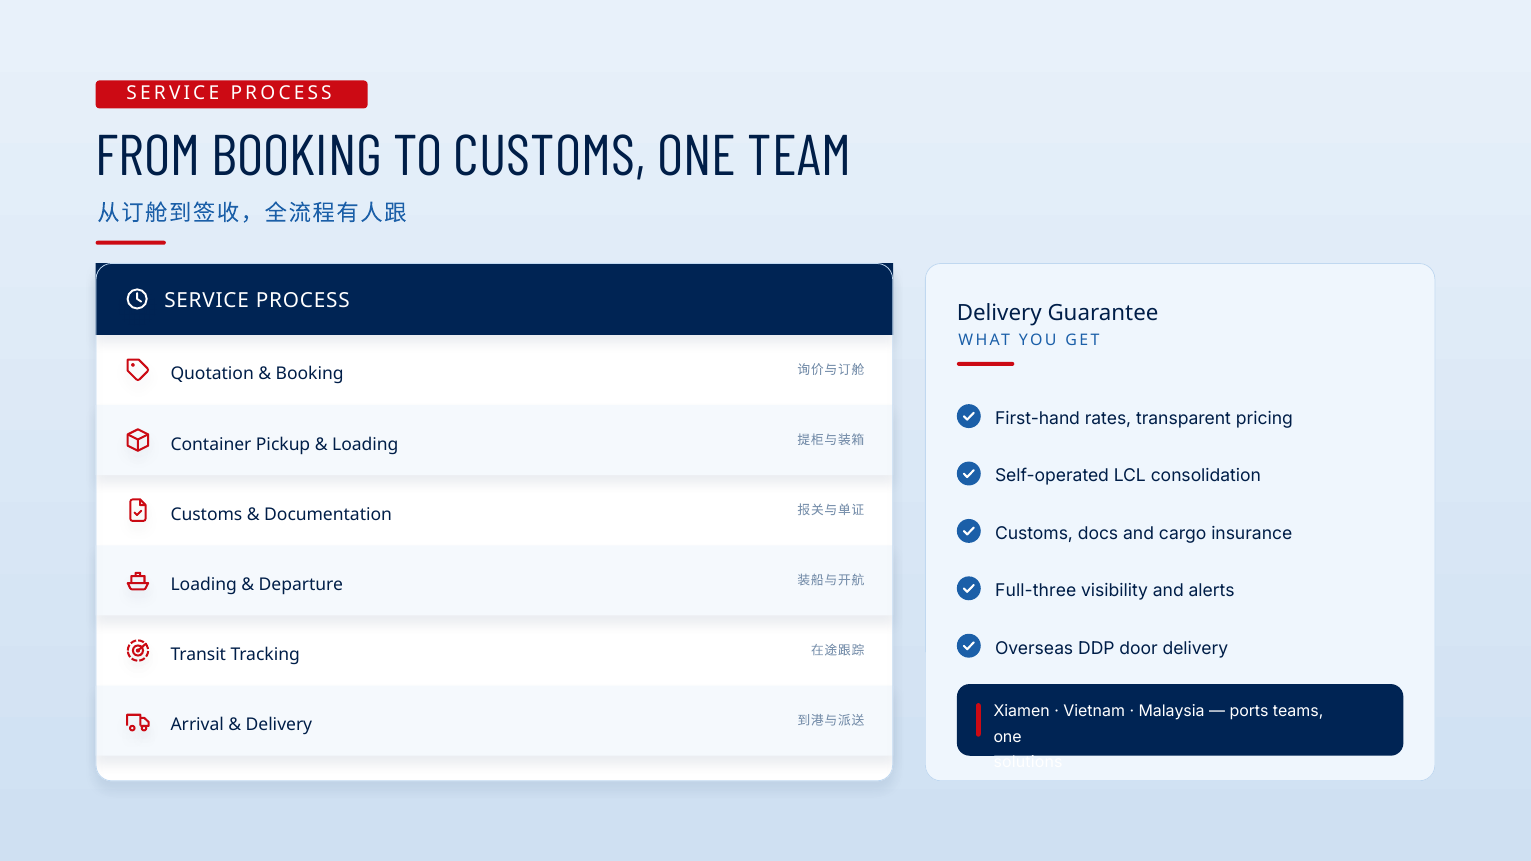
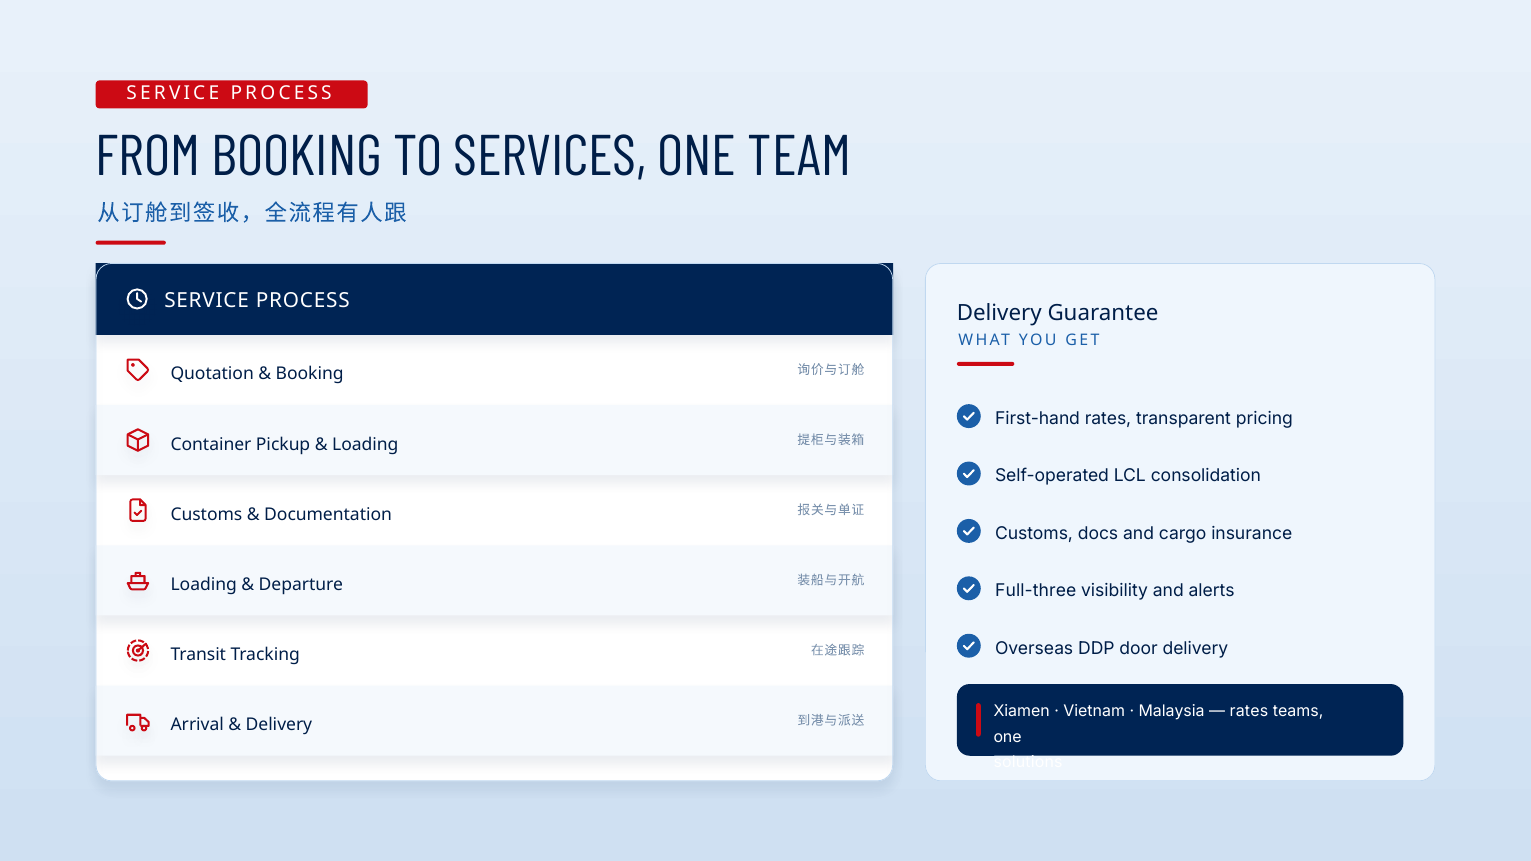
TO CUSTOMS: CUSTOMS -> SERVICES
ports at (1249, 712): ports -> rates
